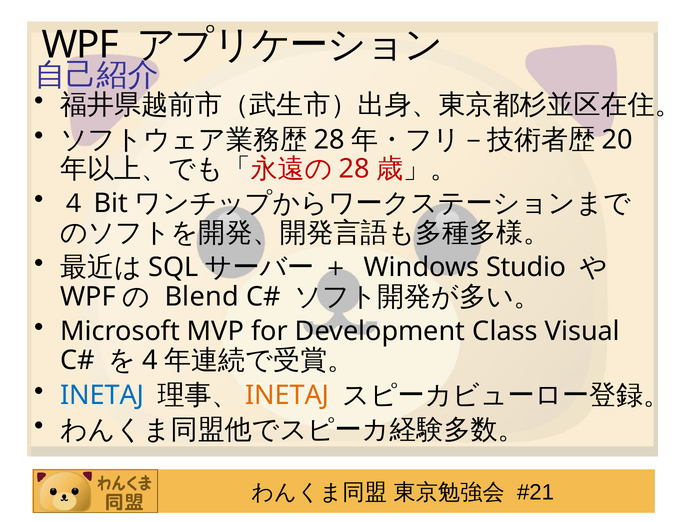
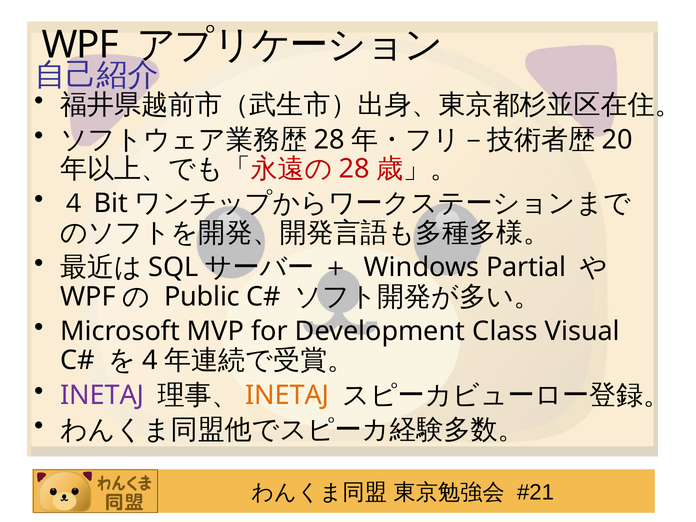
Studio: Studio -> Partial
Blend: Blend -> Public
INETAJ at (102, 395) colour: blue -> purple
